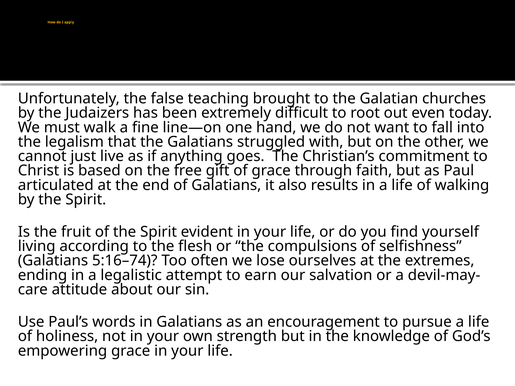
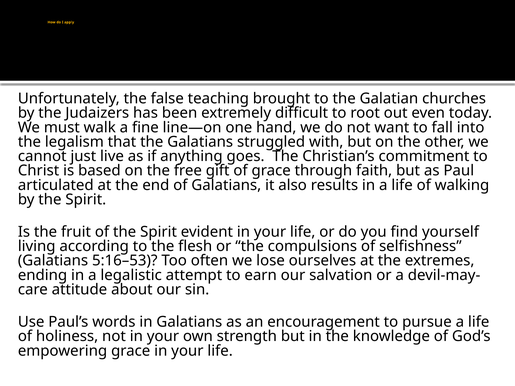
5:16–74: 5:16–74 -> 5:16–53
